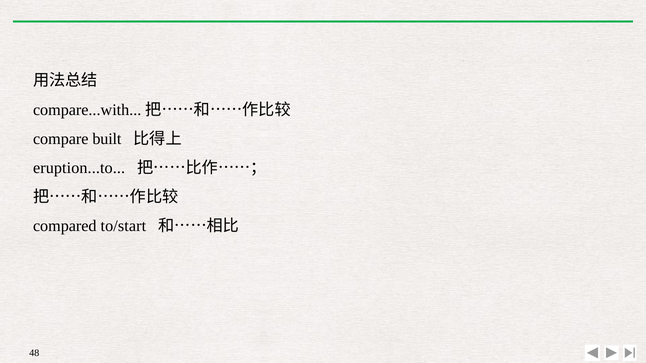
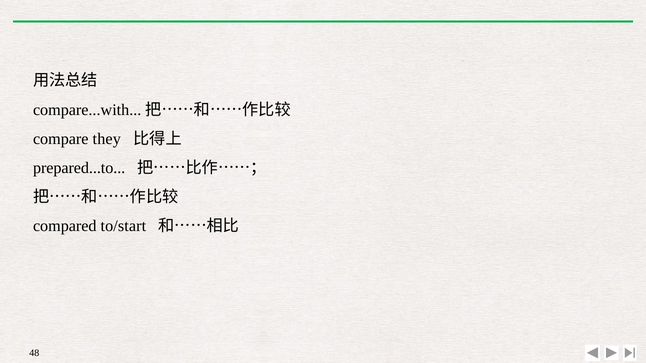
built: built -> they
eruption...to: eruption...to -> prepared...to
